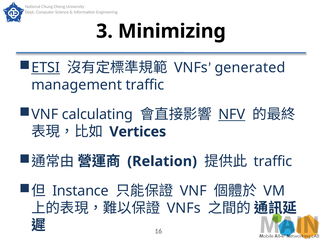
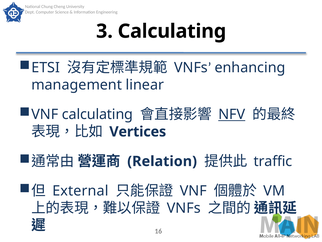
3 Minimizing: Minimizing -> Calculating
ETSI underline: present -> none
generated: generated -> enhancing
management traffic: traffic -> linear
Instance: Instance -> External
